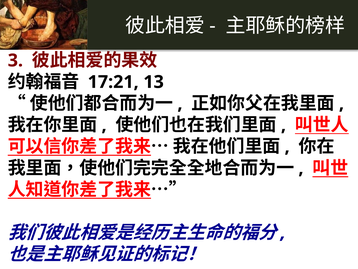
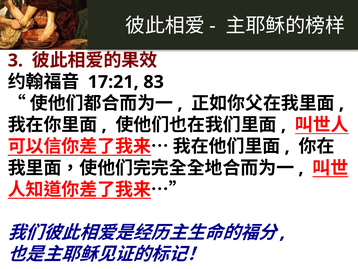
13: 13 -> 83
